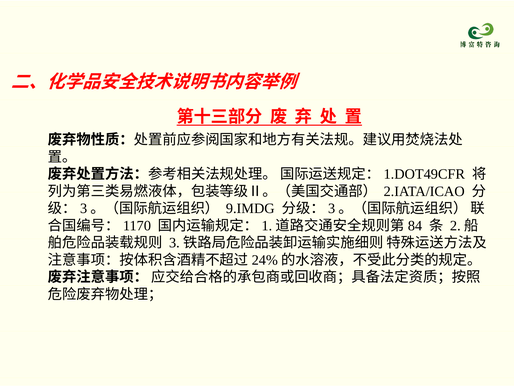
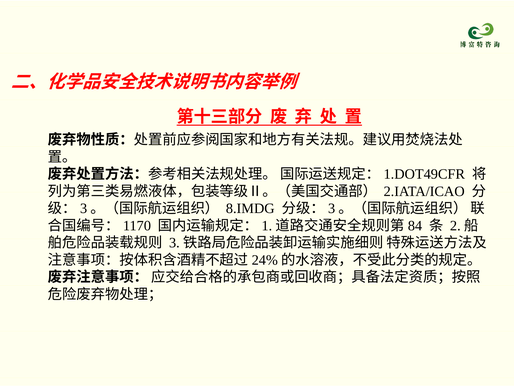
9.IMDG: 9.IMDG -> 8.IMDG
